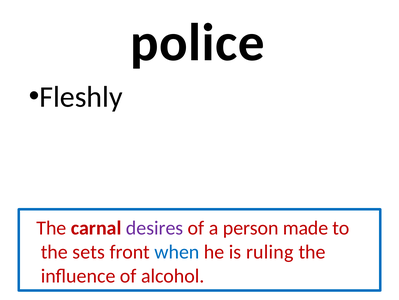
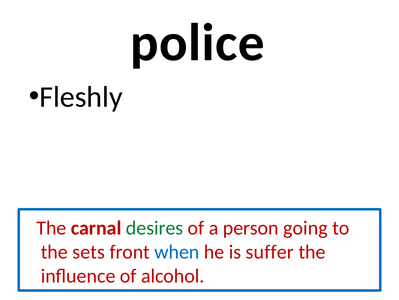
desires colour: purple -> green
made: made -> going
ruling: ruling -> suffer
